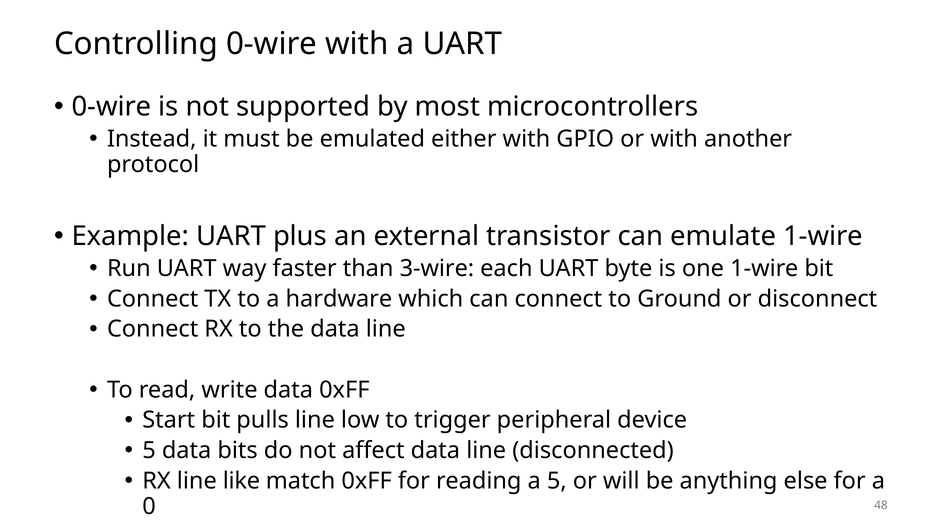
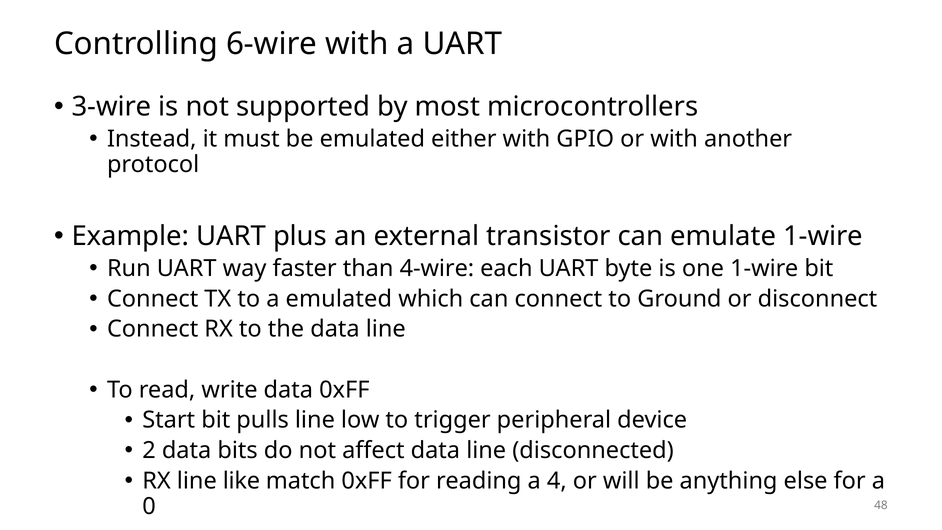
Controlling 0-wire: 0-wire -> 6-wire
0-wire at (111, 107): 0-wire -> 3-wire
3-wire: 3-wire -> 4-wire
a hardware: hardware -> emulated
5 at (149, 450): 5 -> 2
a 5: 5 -> 4
